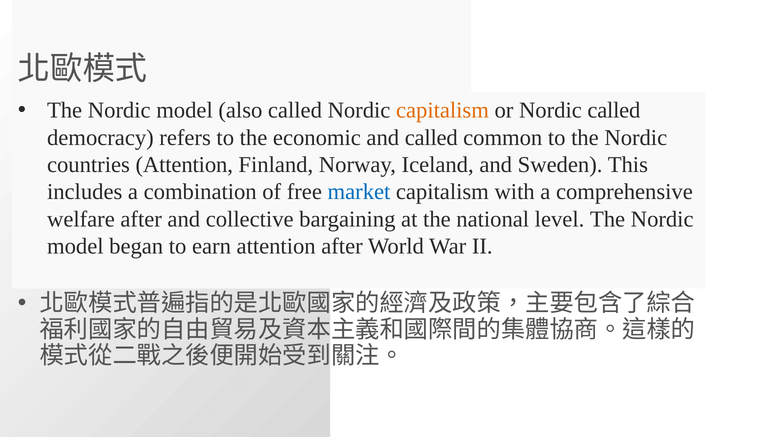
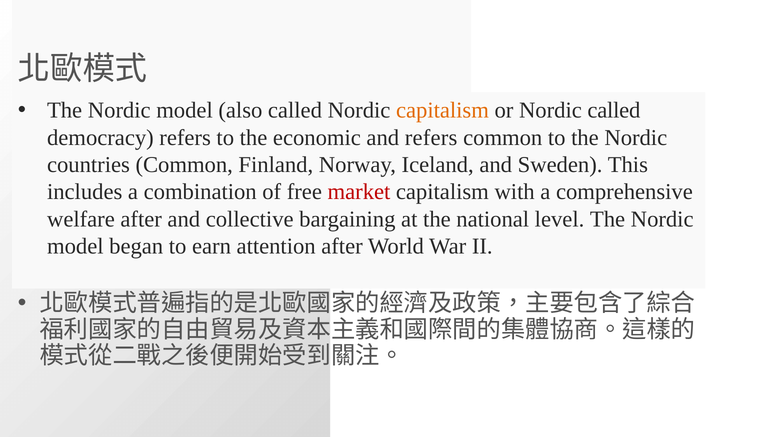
and called: called -> refers
countries Attention: Attention -> Common
market colour: blue -> red
